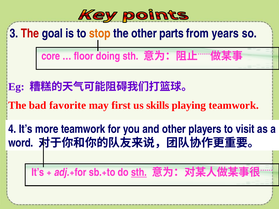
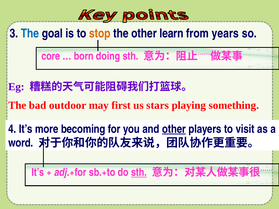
The at (30, 33) colour: red -> blue
parts: parts -> learn
floor: floor -> born
favorite: favorite -> outdoor
skills: skills -> stars
playing teamwork: teamwork -> something
more teamwork: teamwork -> becoming
other at (174, 129) underline: none -> present
